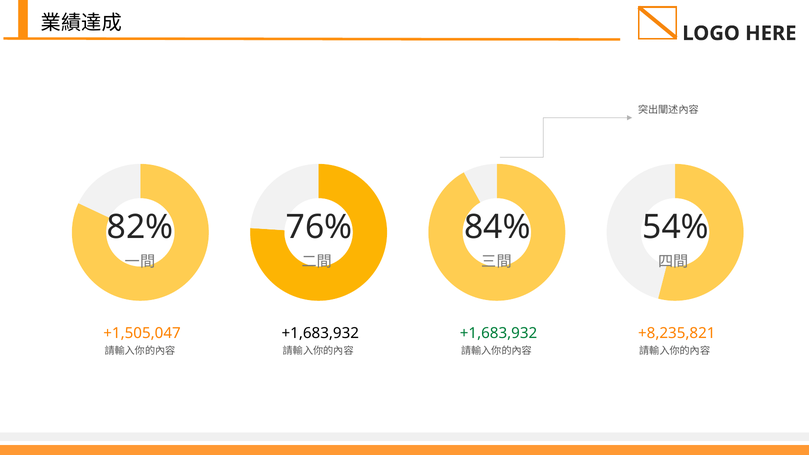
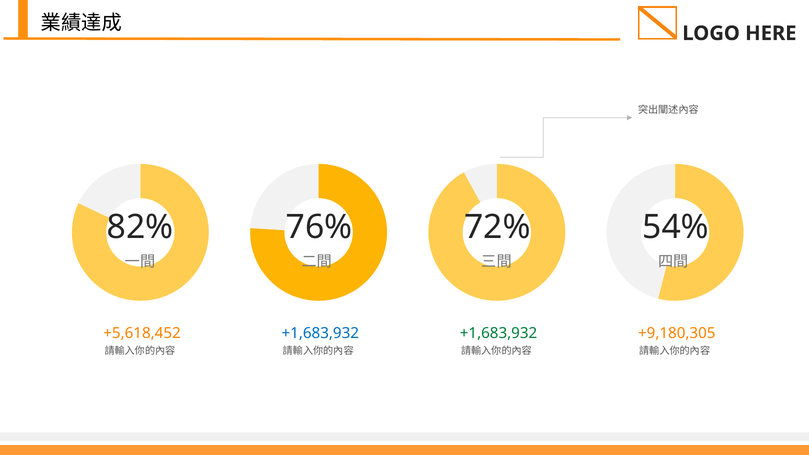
84%: 84% -> 72%
+1,505,047: +1,505,047 -> +5,618,452
+1,683,932 at (320, 333) colour: black -> blue
+8,235,821: +8,235,821 -> +9,180,305
